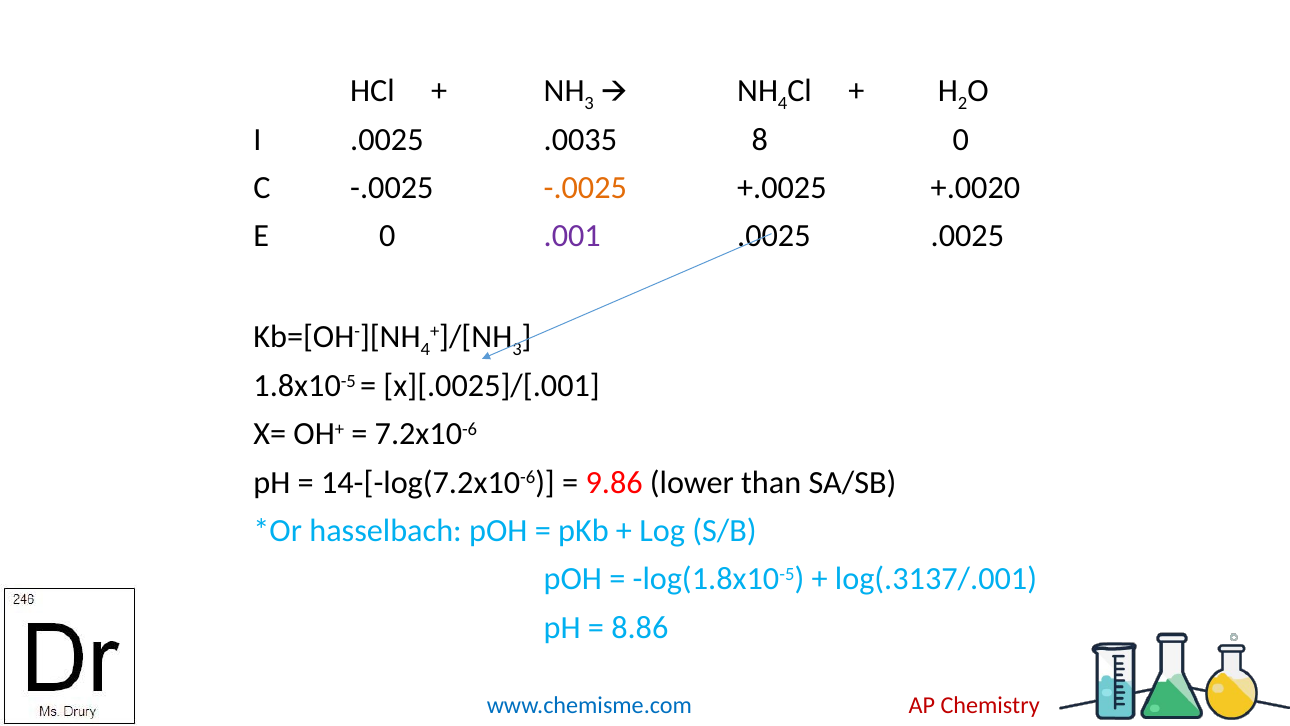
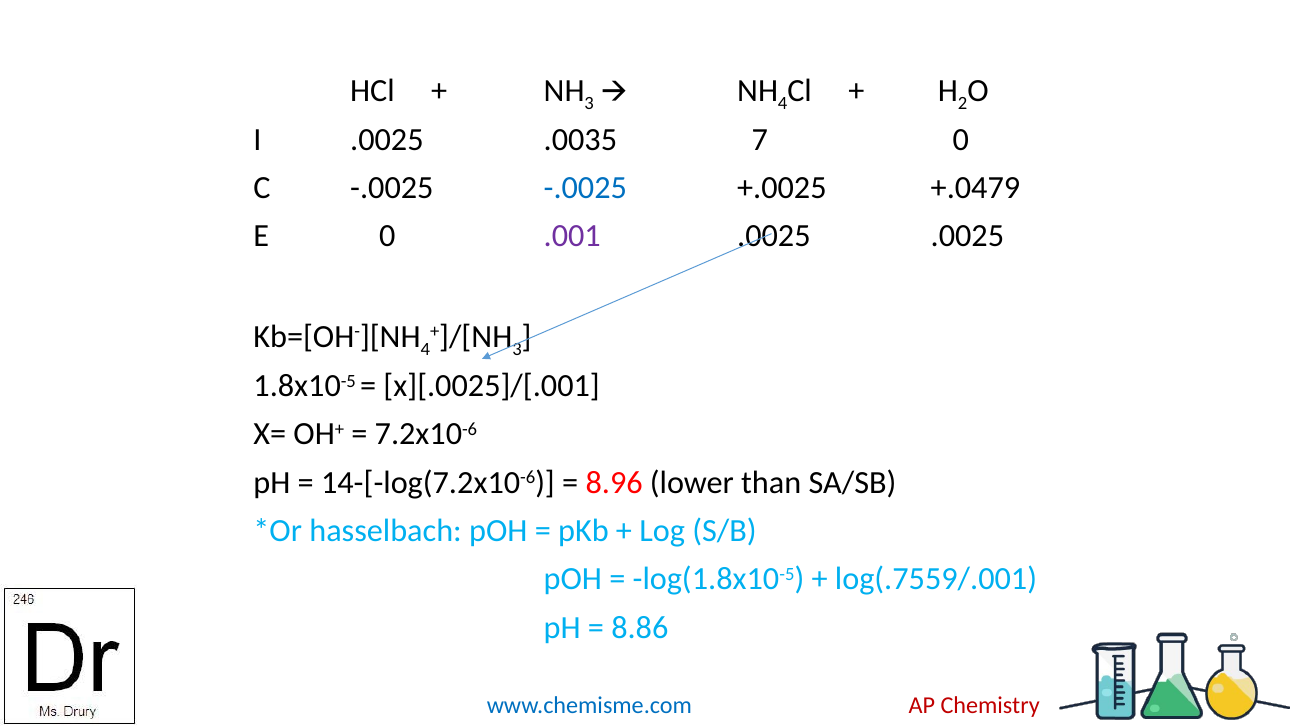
8: 8 -> 7
-.0025 at (585, 188) colour: orange -> blue
+.0020: +.0020 -> +.0479
9.86: 9.86 -> 8.96
log(.3137/.001: log(.3137/.001 -> log(.7559/.001
